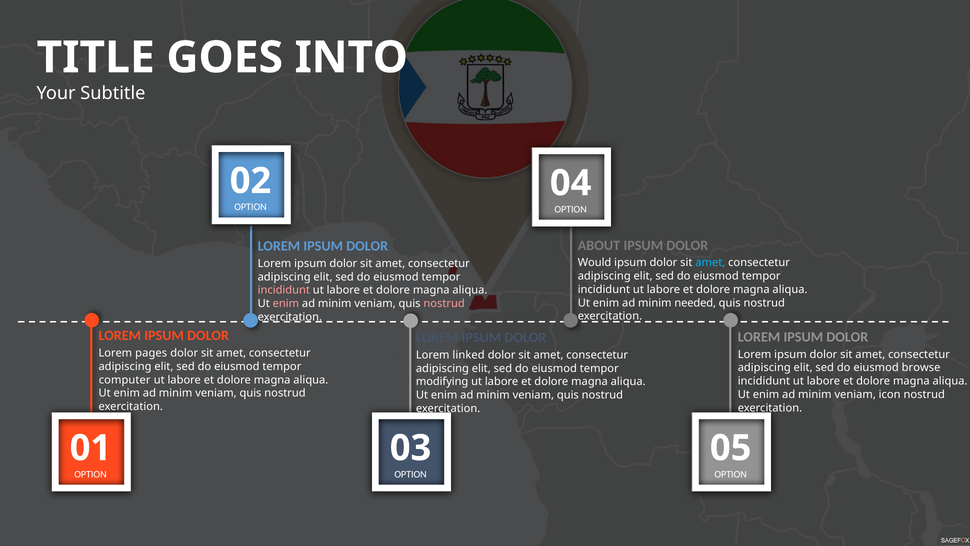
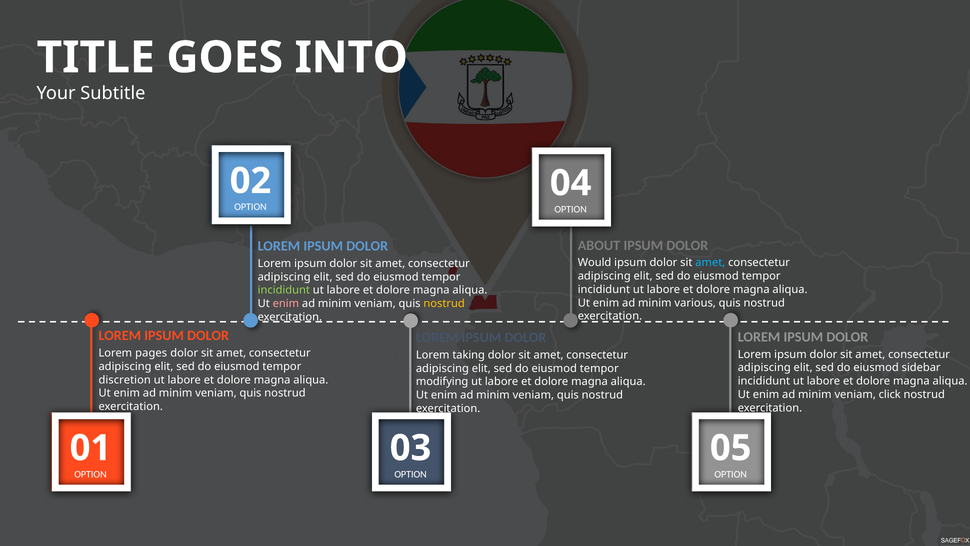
incididunt at (284, 290) colour: pink -> light green
needed: needed -> various
nostrud at (444, 303) colour: pink -> yellow
linked: linked -> taking
browse: browse -> sidebar
computer: computer -> discretion
icon: icon -> click
